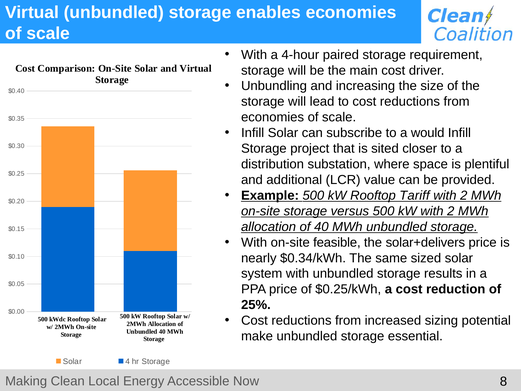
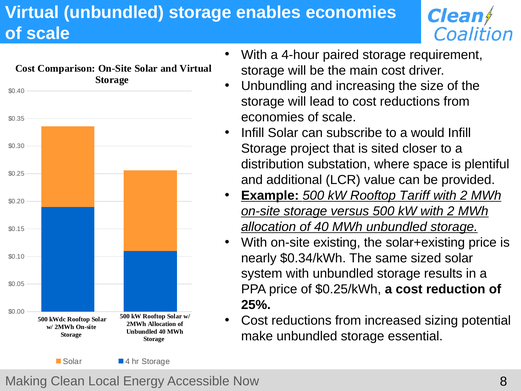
feasible: feasible -> existing
solar+delivers: solar+delivers -> solar+existing
